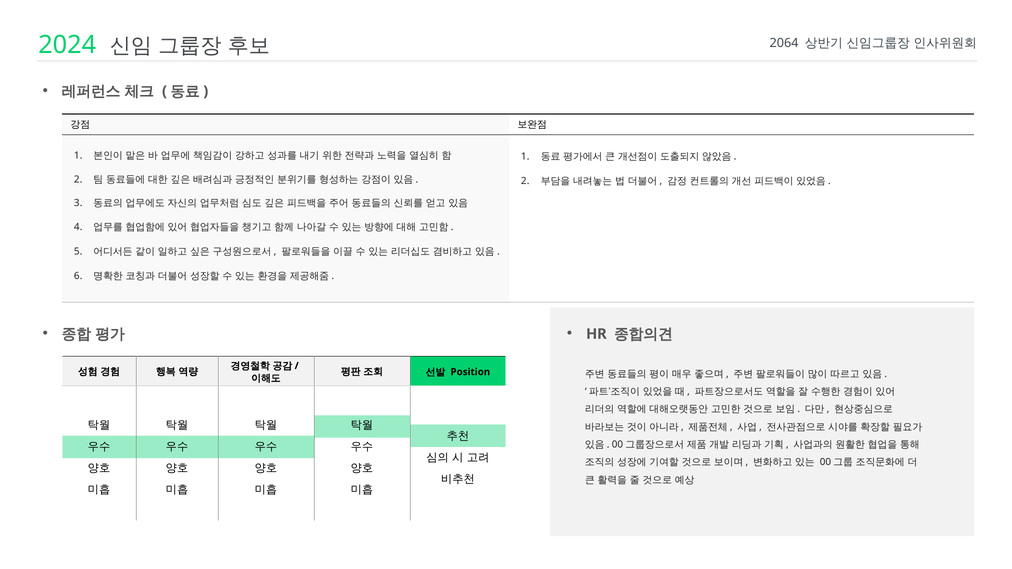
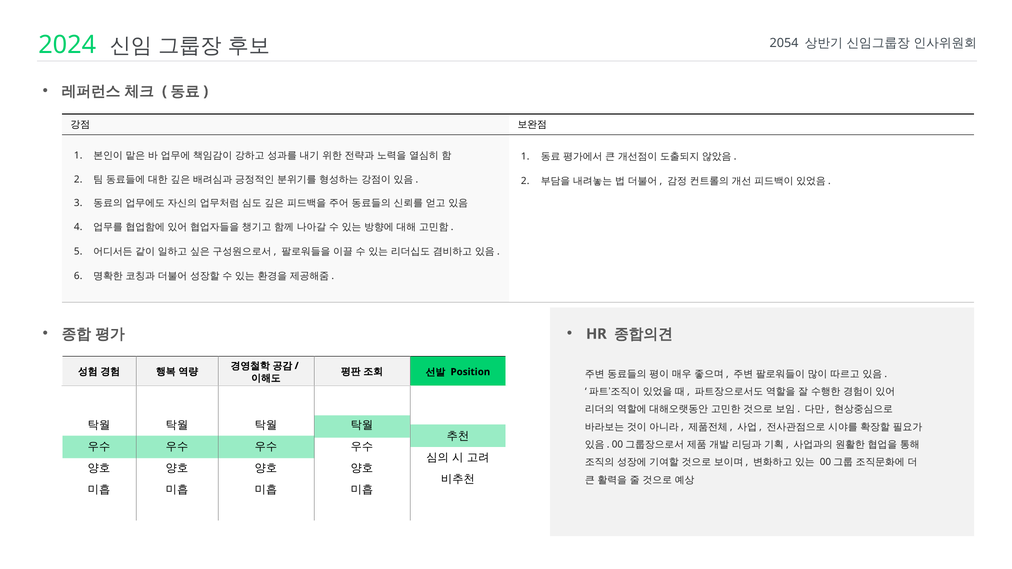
2064: 2064 -> 2054
